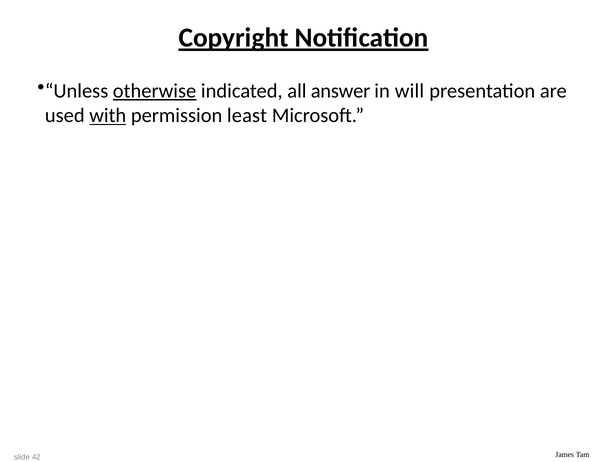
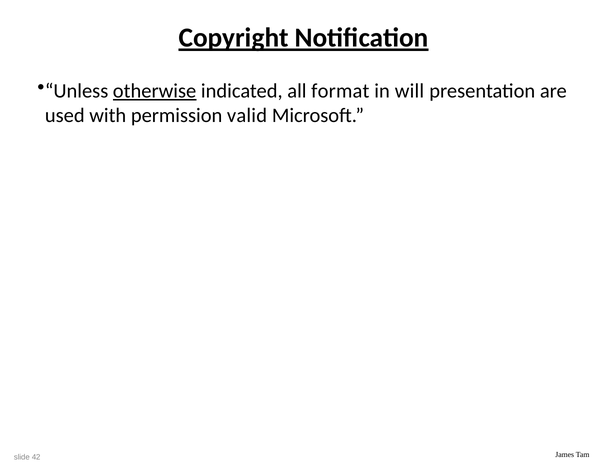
answer: answer -> format
with underline: present -> none
least: least -> valid
